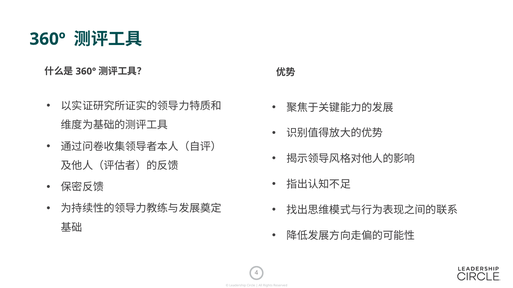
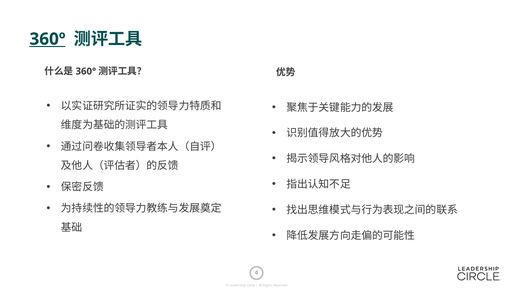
360º underline: none -> present
